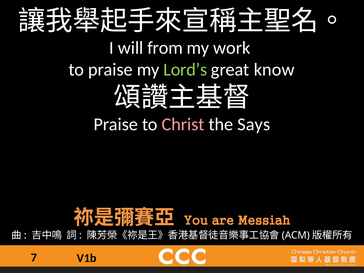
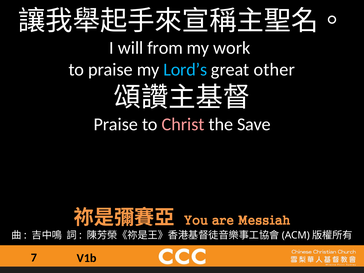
Lord’s colour: light green -> light blue
know: know -> other
Says: Says -> Save
